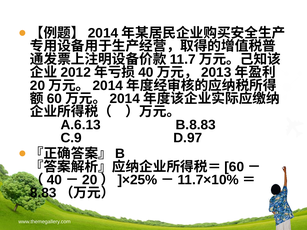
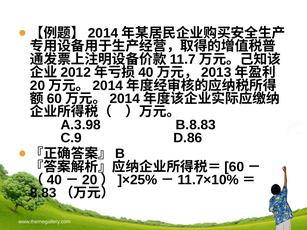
A.6.13: A.6.13 -> A.3.98
D.97: D.97 -> D.86
